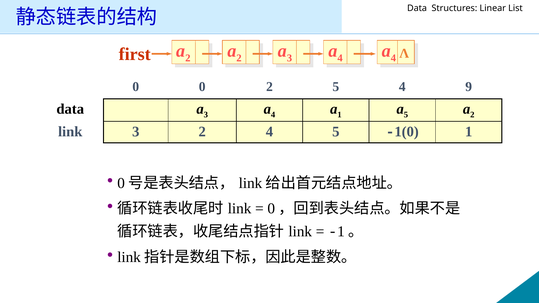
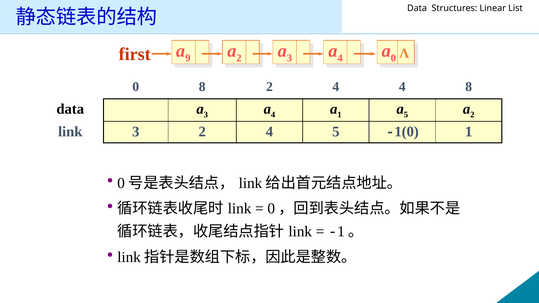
2 at (188, 58): 2 -> 9
4 at (393, 58): 4 -> 0
0 0: 0 -> 8
5 at (336, 87): 5 -> 4
4 9: 9 -> 8
